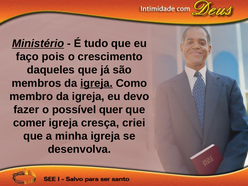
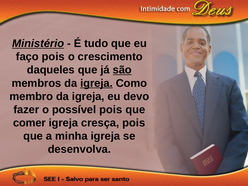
são underline: none -> present
possível quer: quer -> pois
cresça criei: criei -> pois
